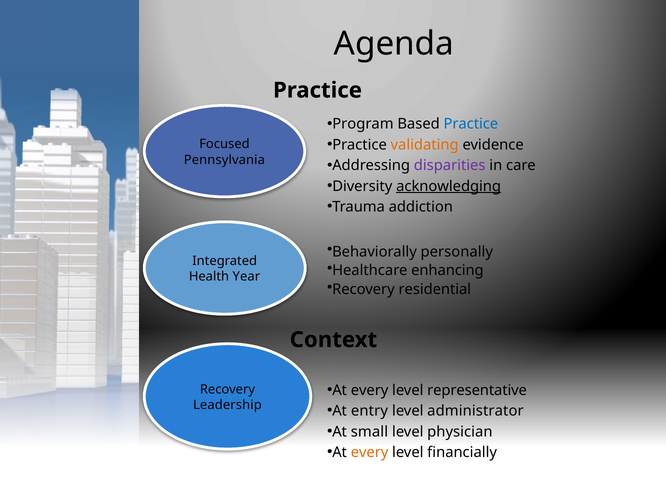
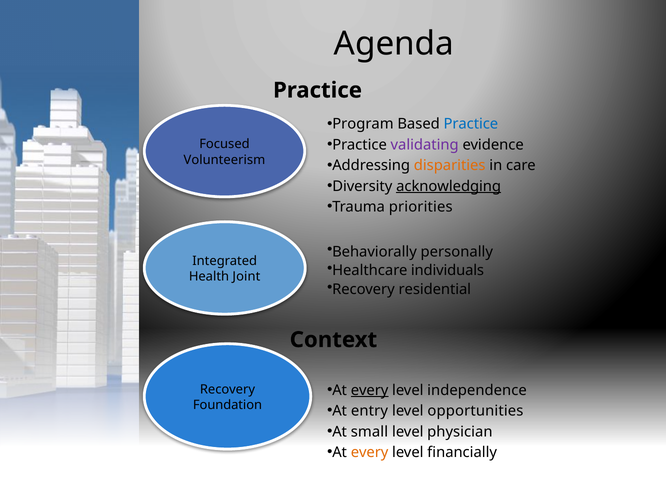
validating colour: orange -> purple
Pennsylvania: Pennsylvania -> Volunteerism
disparities colour: purple -> orange
addiction: addiction -> priorities
enhancing: enhancing -> individuals
Year: Year -> Joint
every at (370, 391) underline: none -> present
representative: representative -> independence
Leadership: Leadership -> Foundation
administrator: administrator -> opportunities
